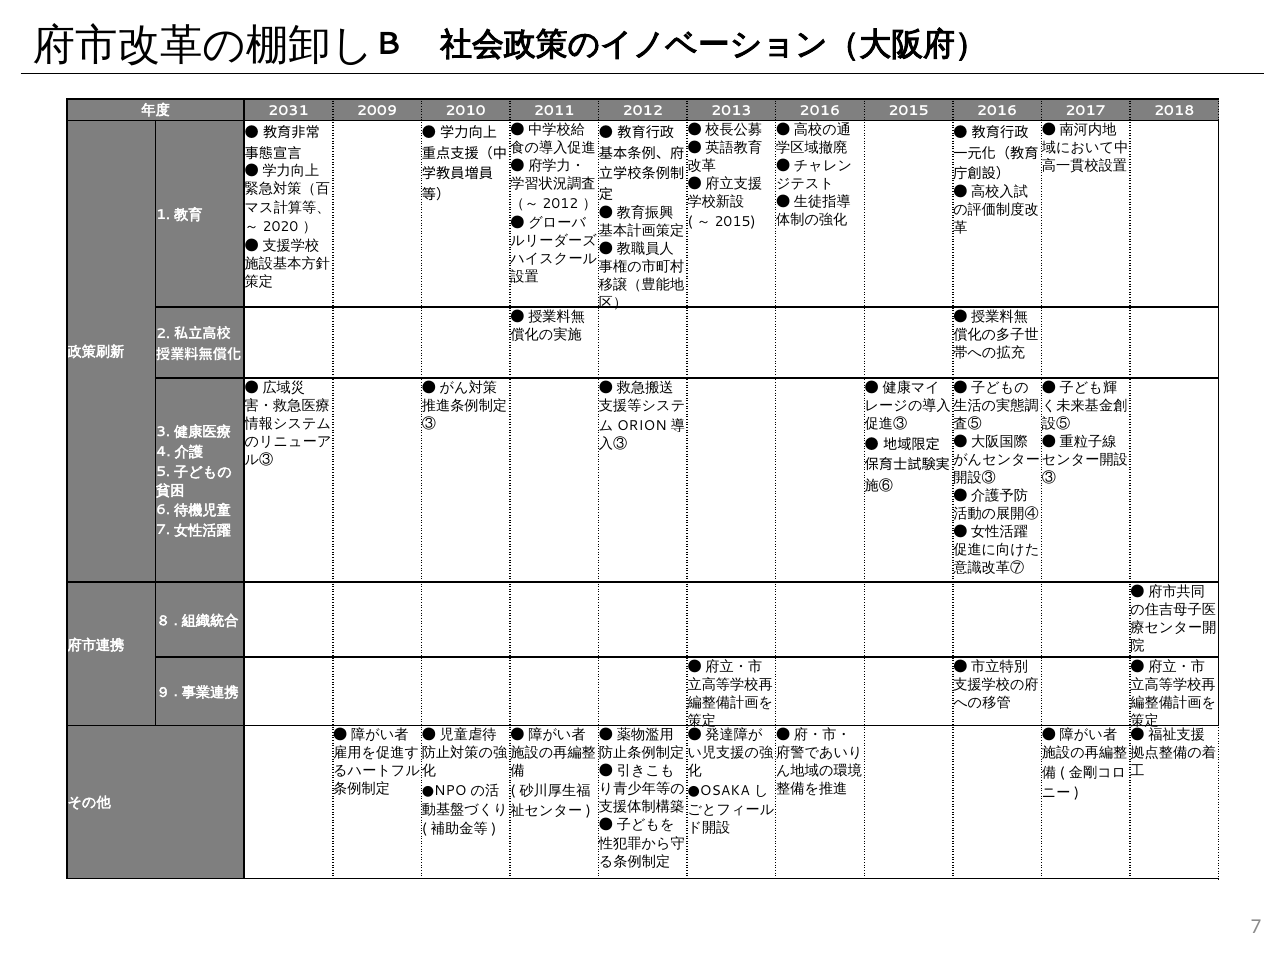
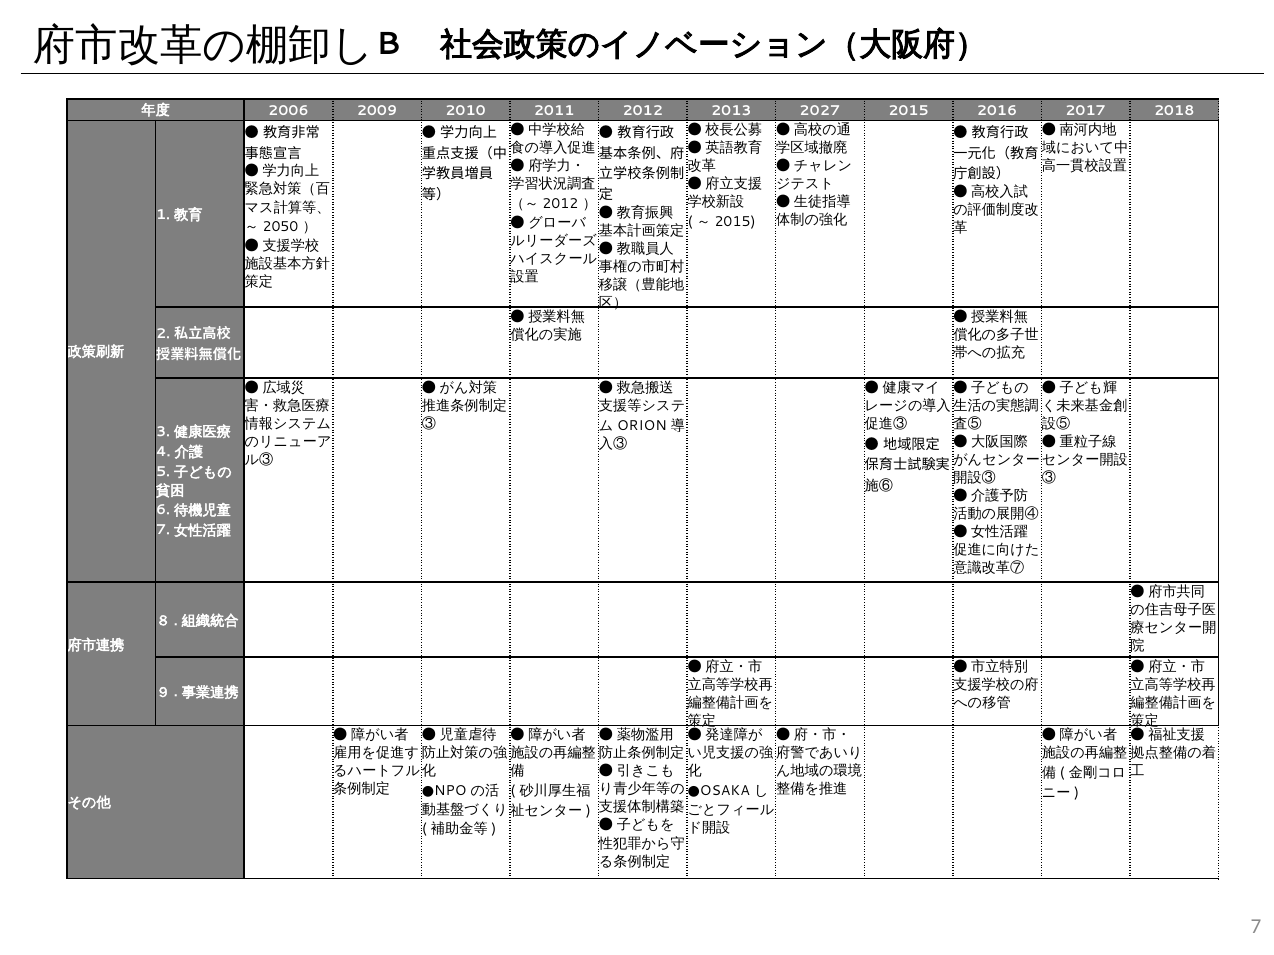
2031: 2031 -> 2006
2013 2016: 2016 -> 2027
2020: 2020 -> 2050
